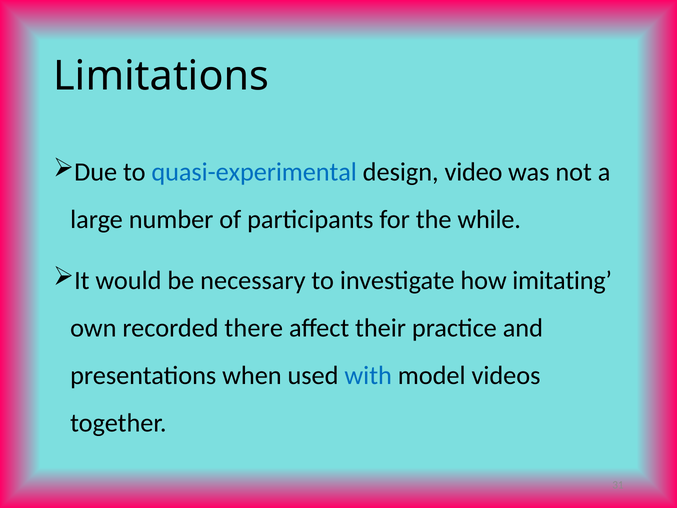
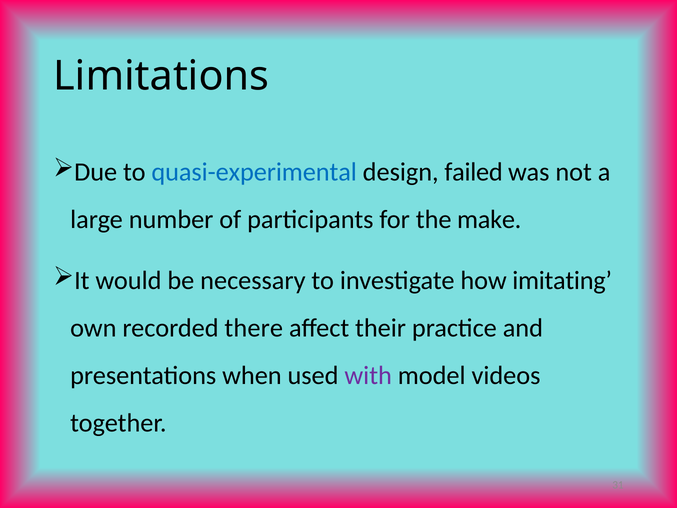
video: video -> failed
while: while -> make
with colour: blue -> purple
